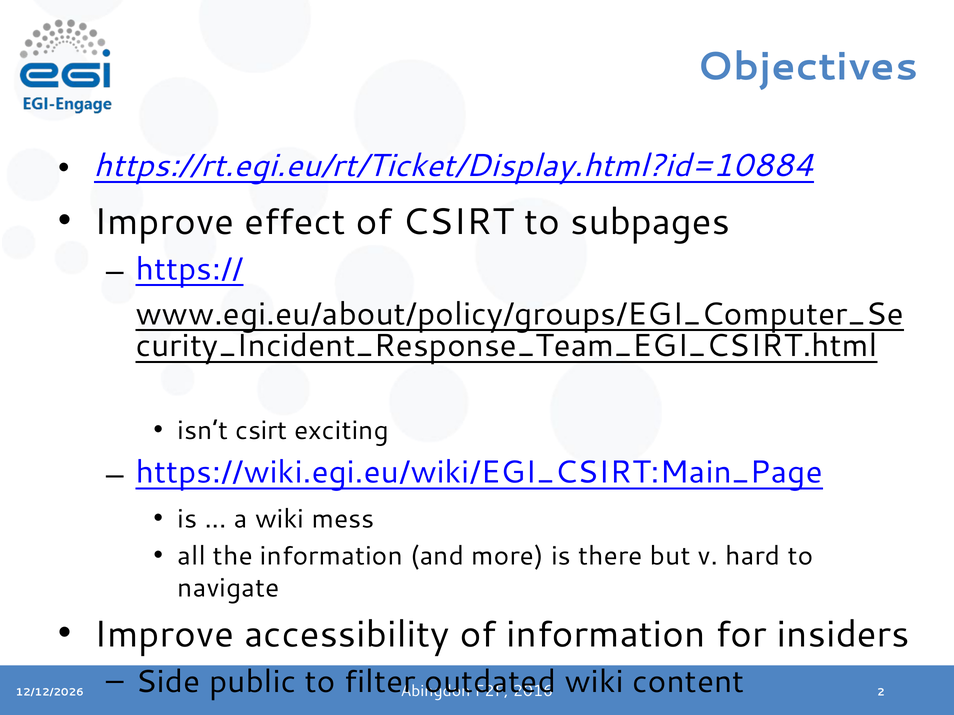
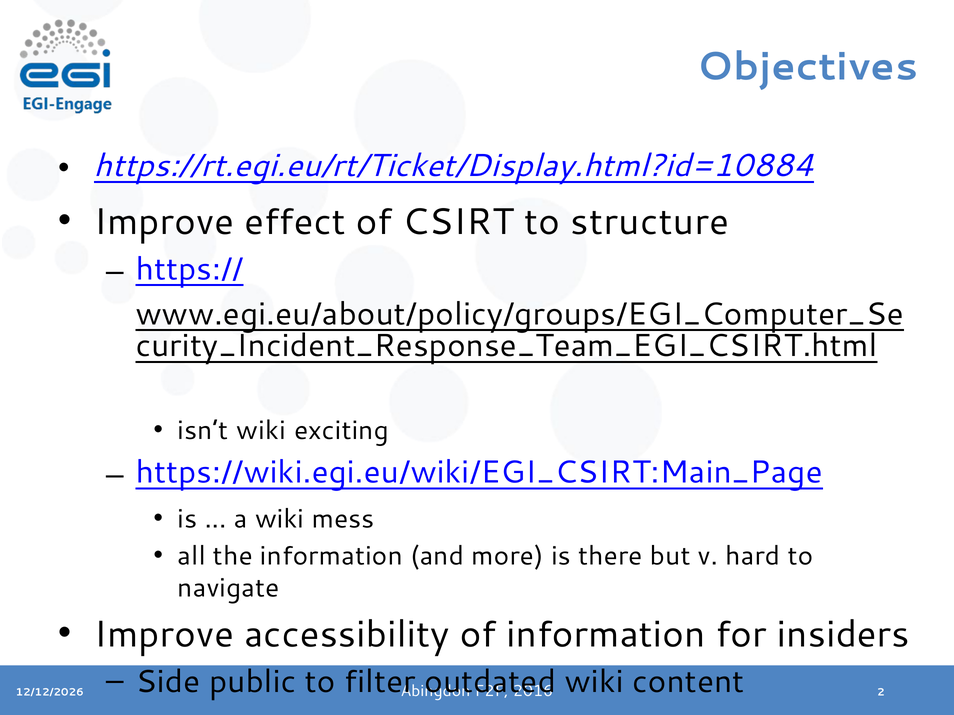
subpages: subpages -> structure
isn’t csirt: csirt -> wiki
